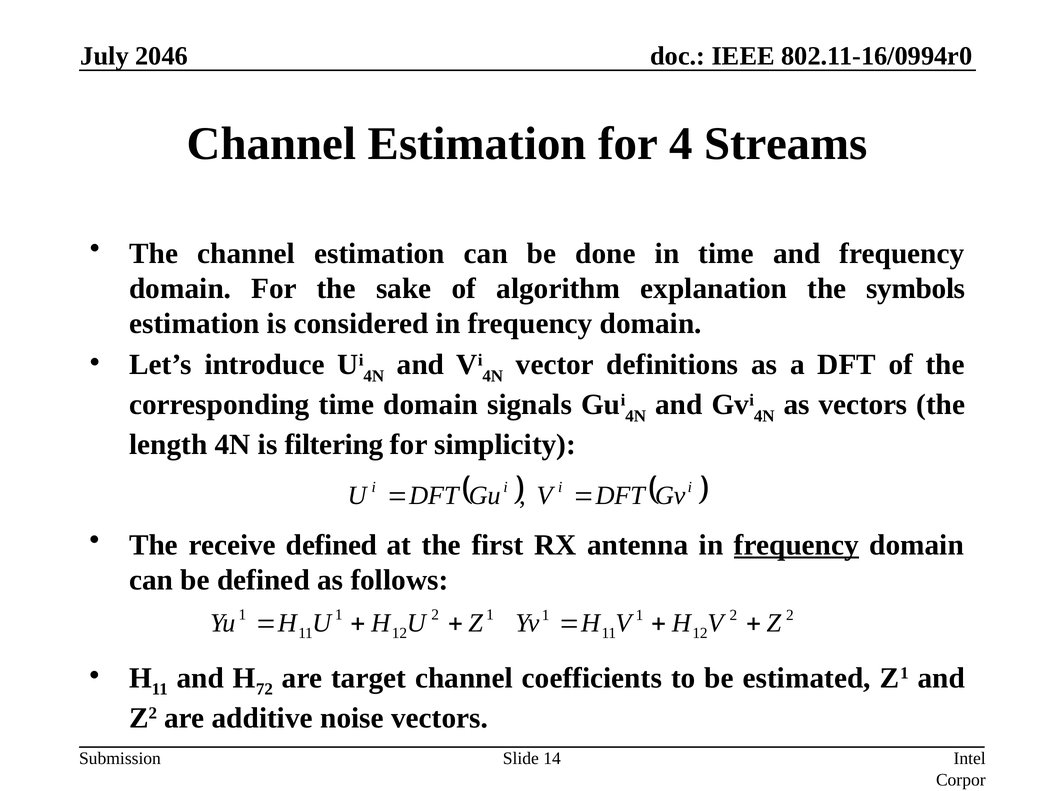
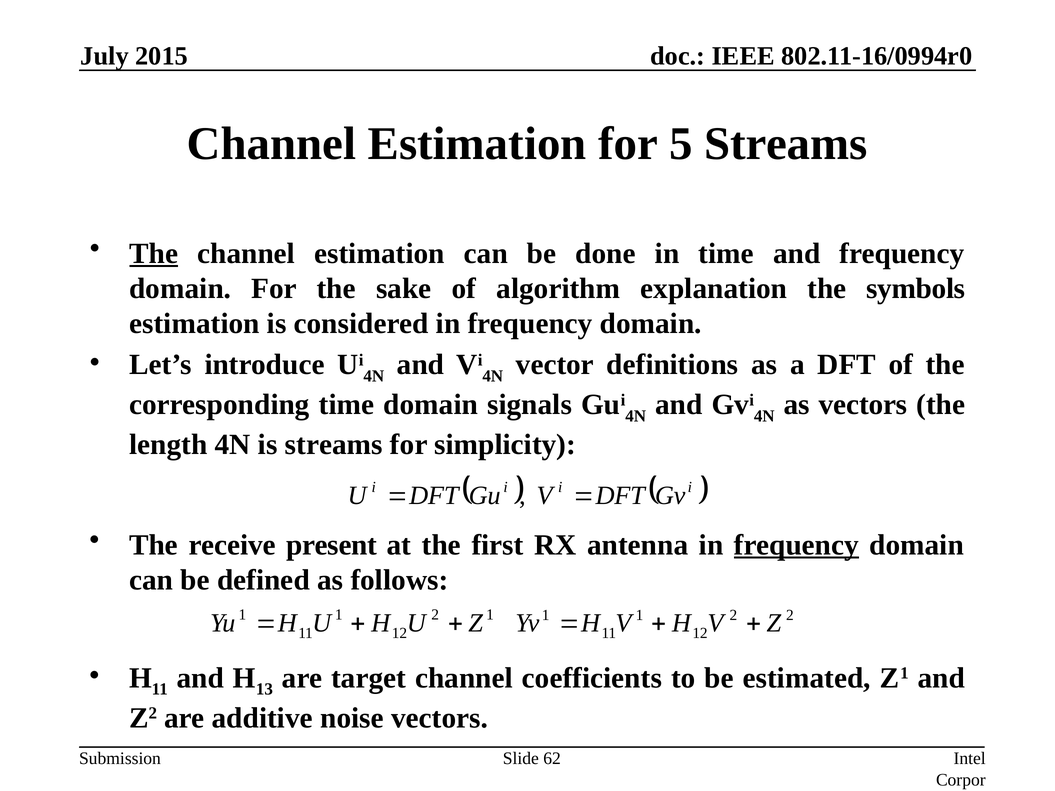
2046: 2046 -> 2015
4: 4 -> 5
The at (154, 254) underline: none -> present
is filtering: filtering -> streams
receive defined: defined -> present
72: 72 -> 13
14: 14 -> 62
